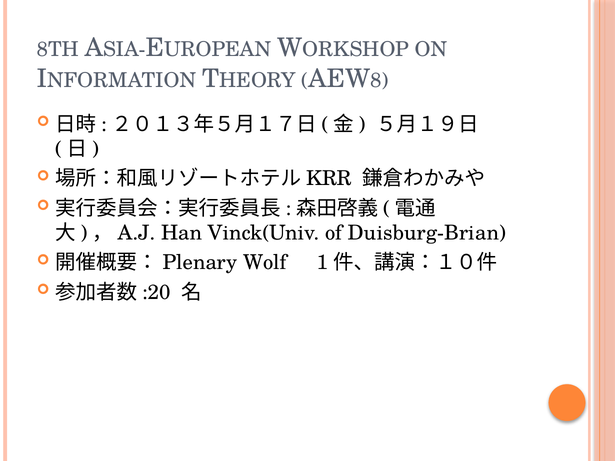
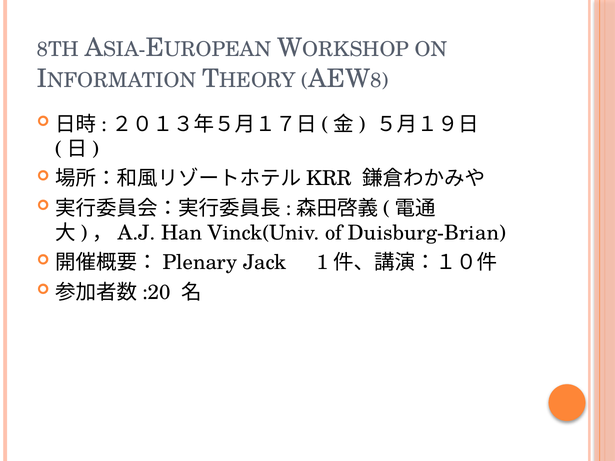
Wolf: Wolf -> Jack
